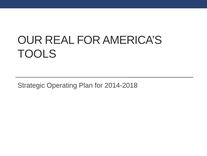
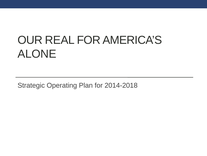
TOOLS: TOOLS -> ALONE
